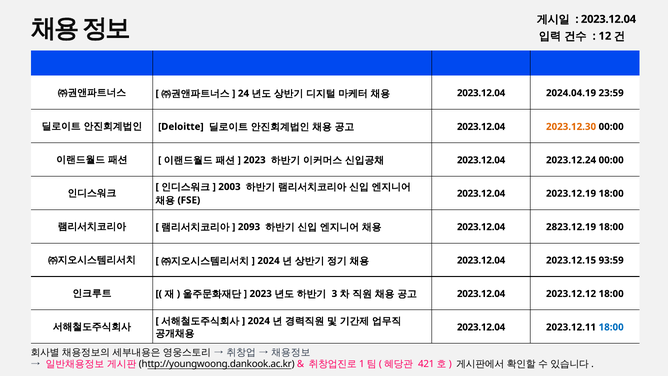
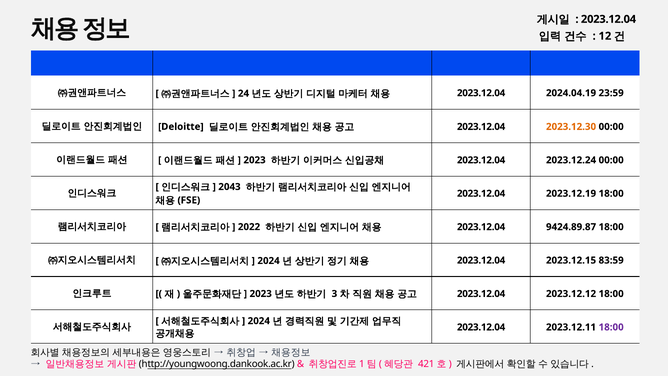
2003: 2003 -> 2043
2093: 2093 -> 2022
2823.12.19: 2823.12.19 -> 9424.89.87
93:59: 93:59 -> 83:59
18:00 at (611, 327) colour: blue -> purple
